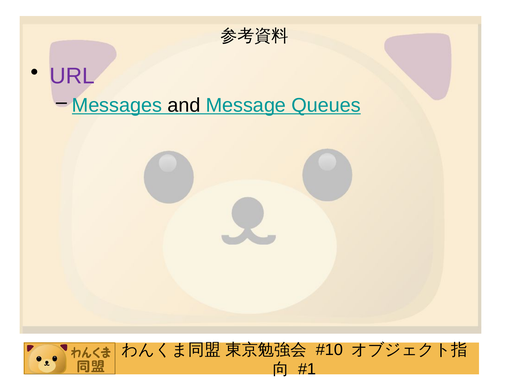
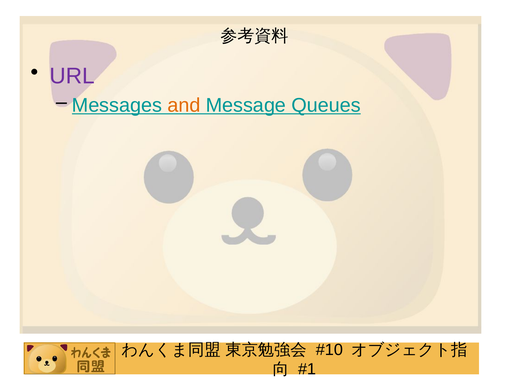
and colour: black -> orange
